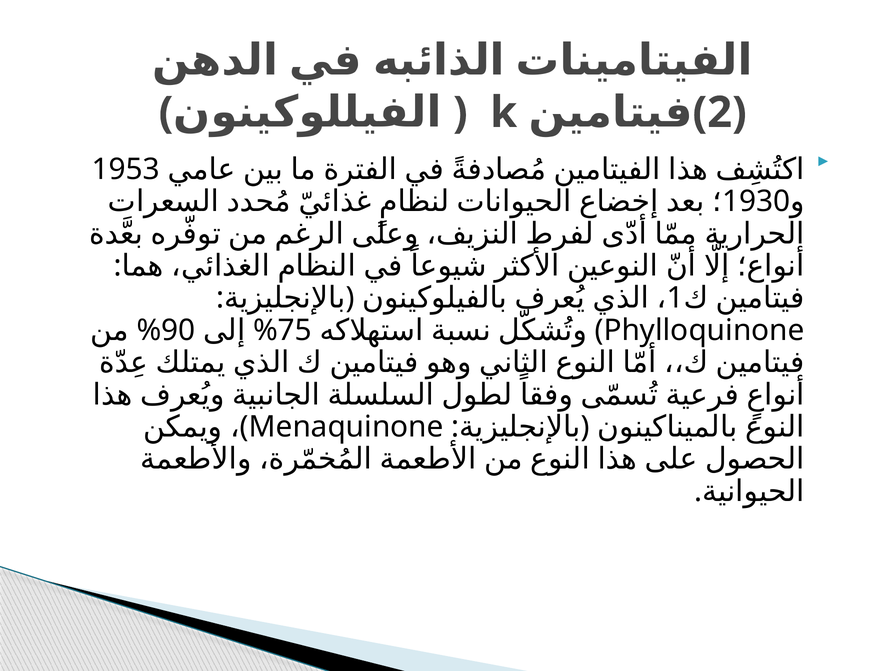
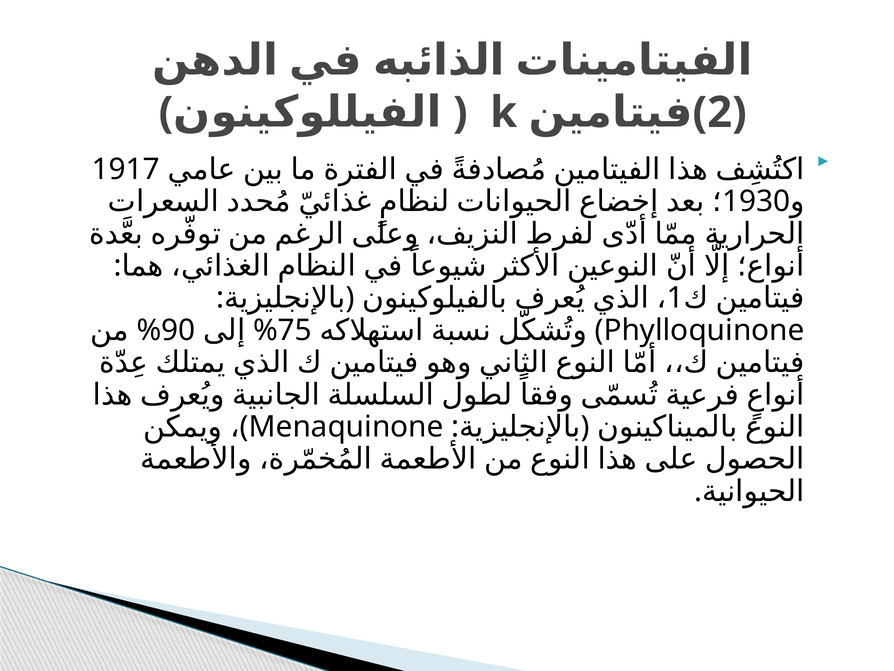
1953: 1953 -> 1917
